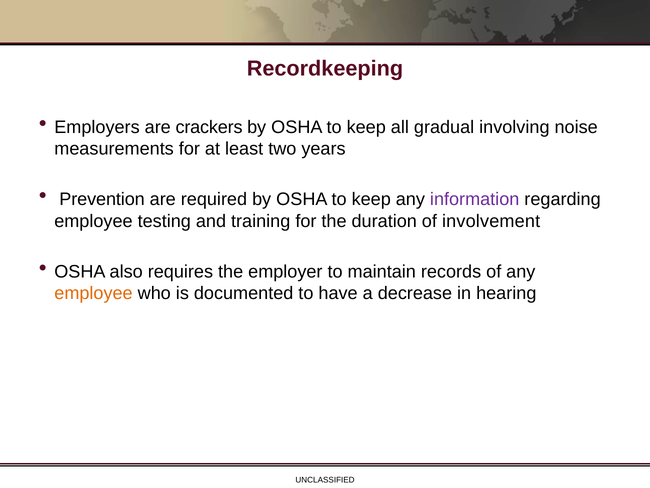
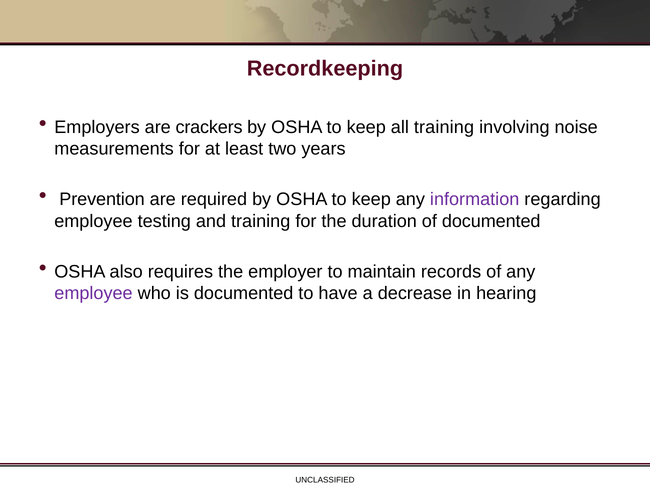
all gradual: gradual -> training
of involvement: involvement -> documented
employee at (93, 293) colour: orange -> purple
